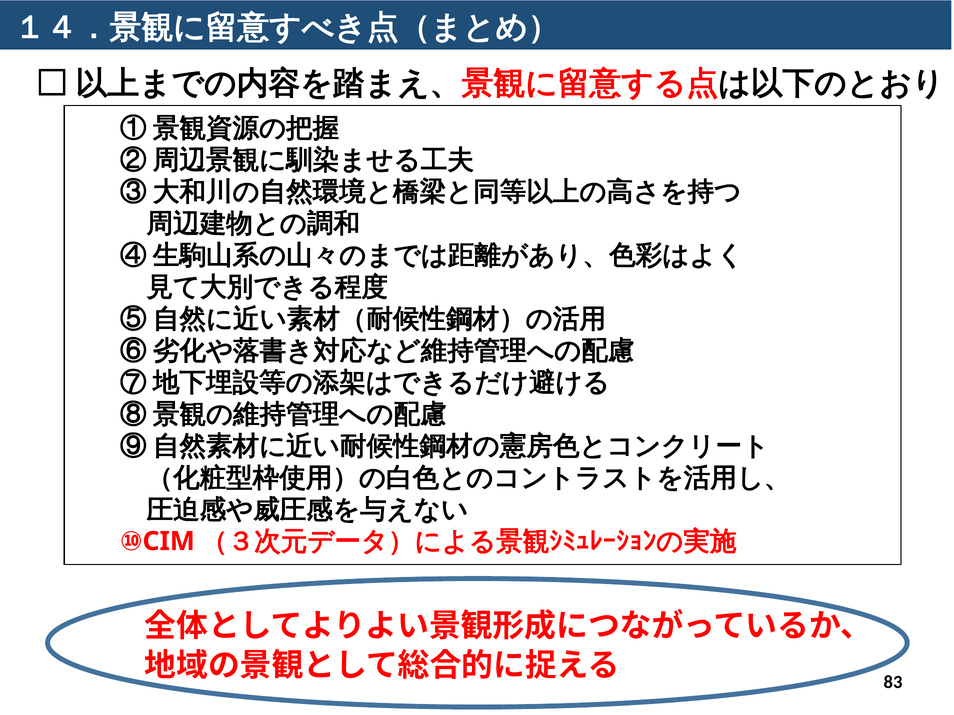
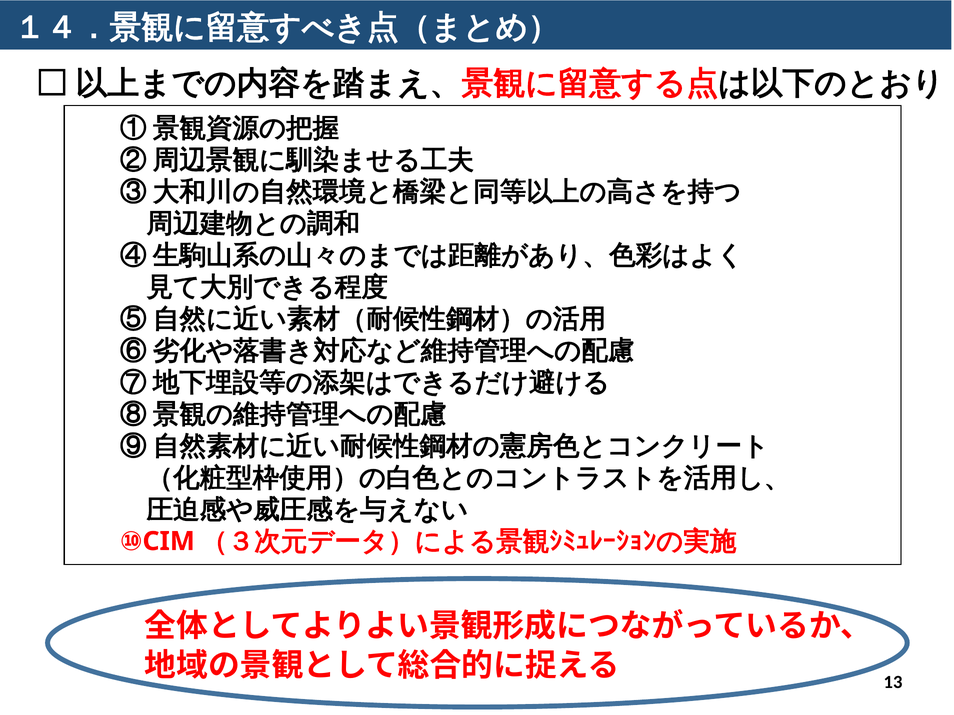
83: 83 -> 13
